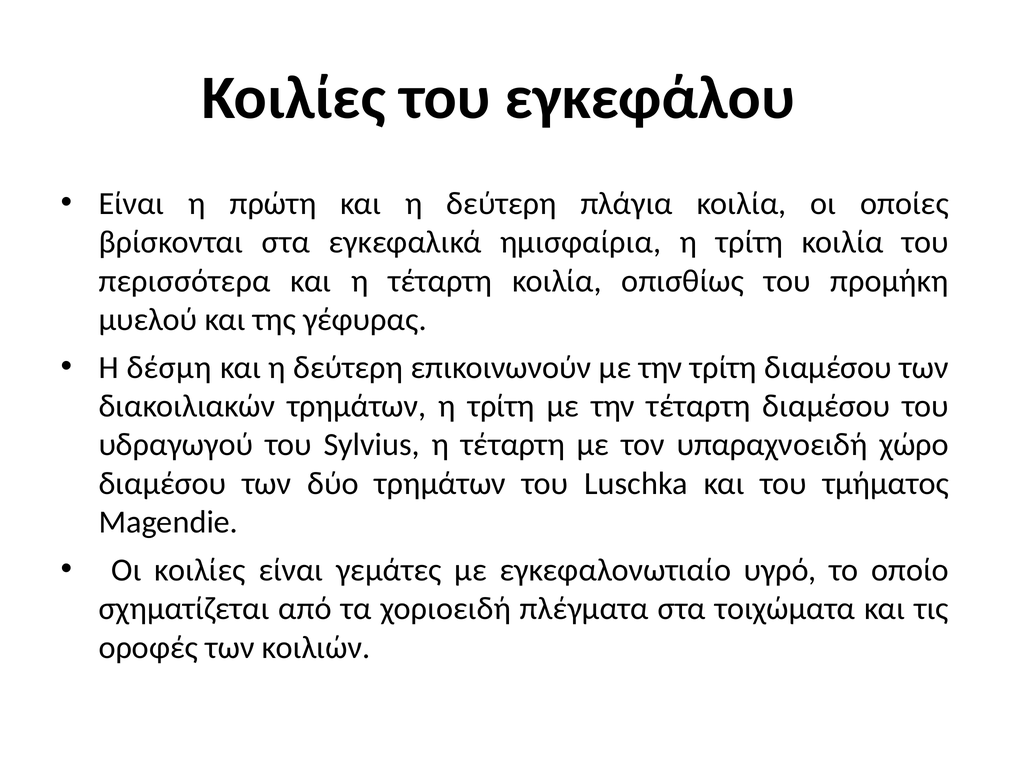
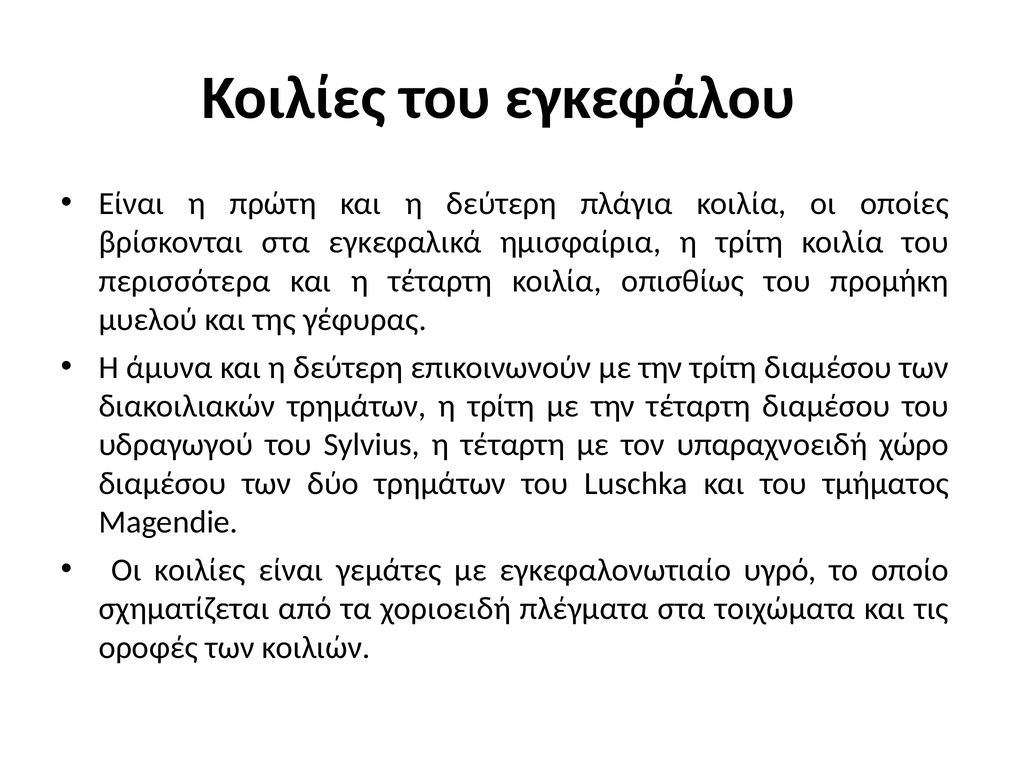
δέσμη: δέσμη -> άμυνα
